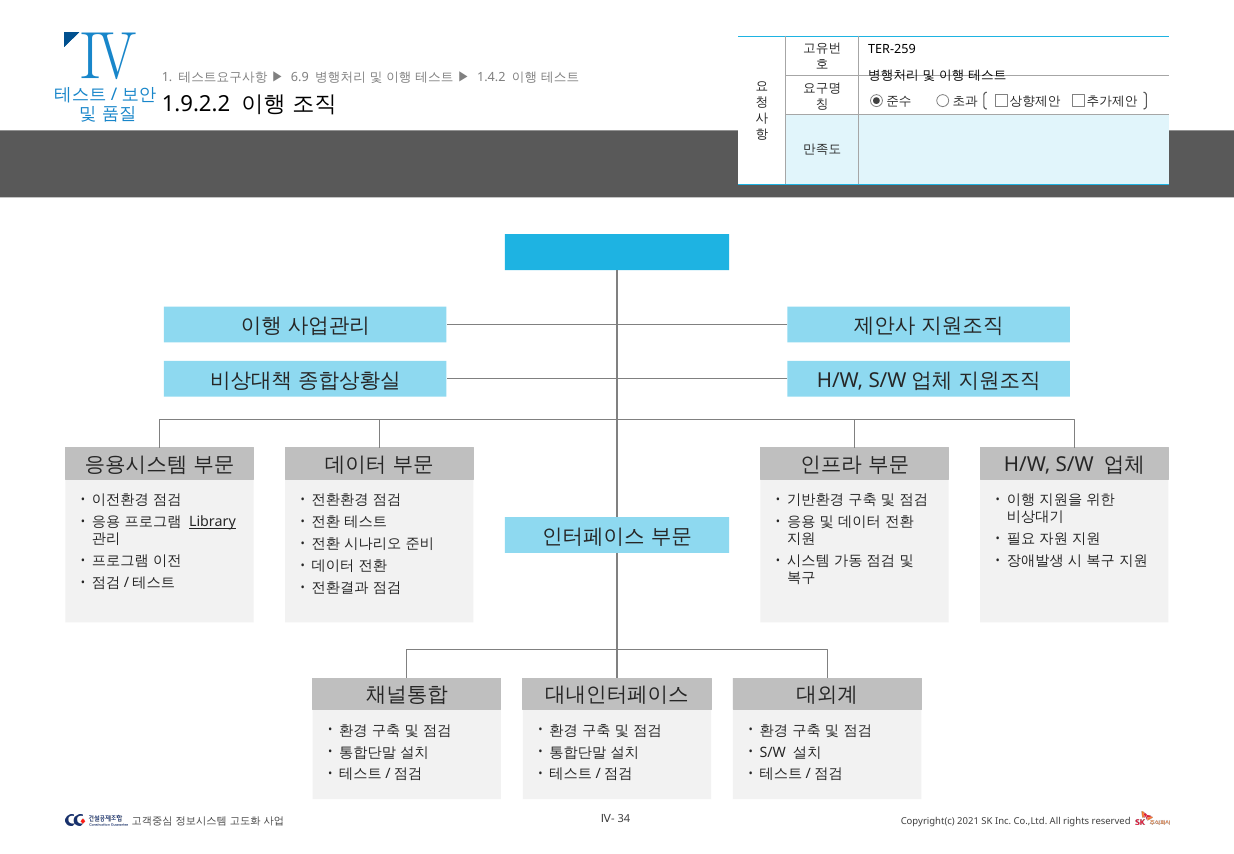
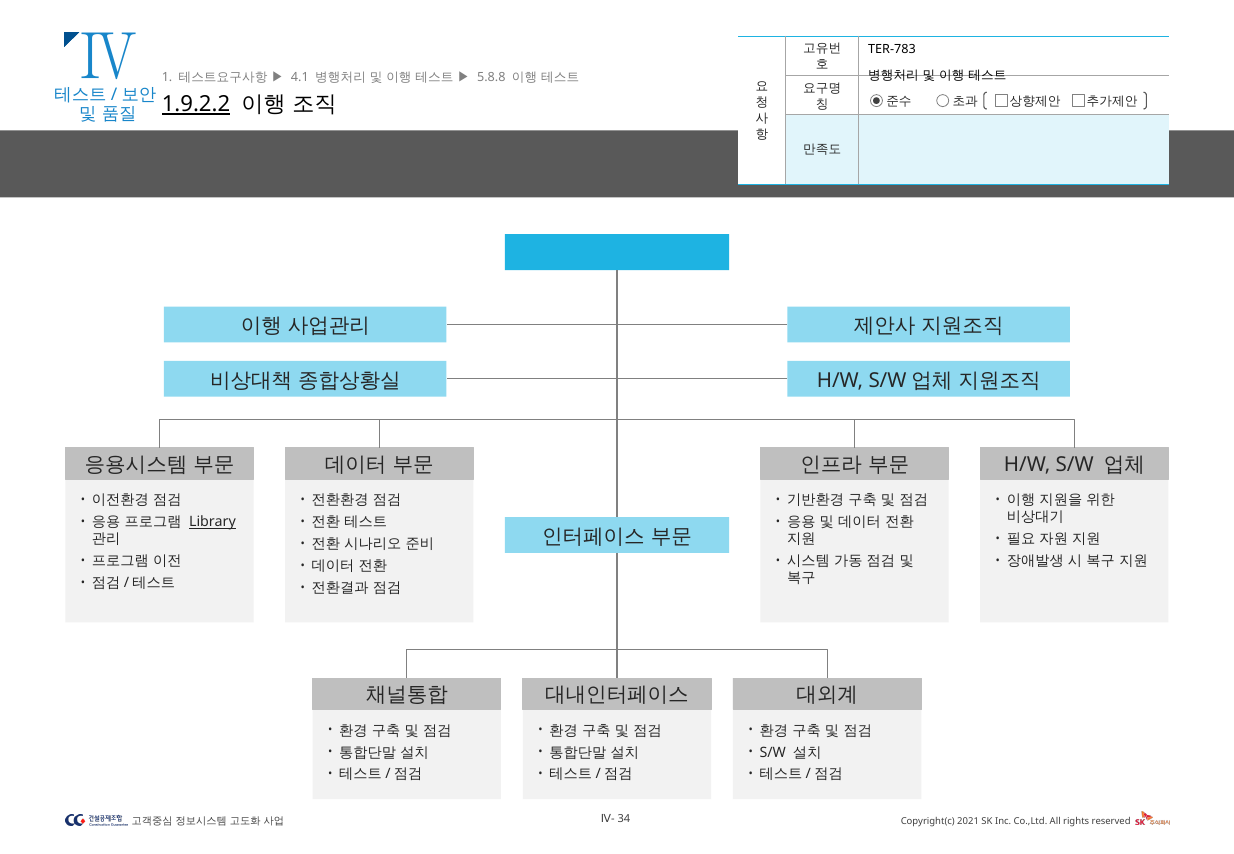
TER-259: TER-259 -> TER-783
6.9: 6.9 -> 4.1
1.4.2: 1.4.2 -> 5.8.8
1.9.2.2 underline: none -> present
